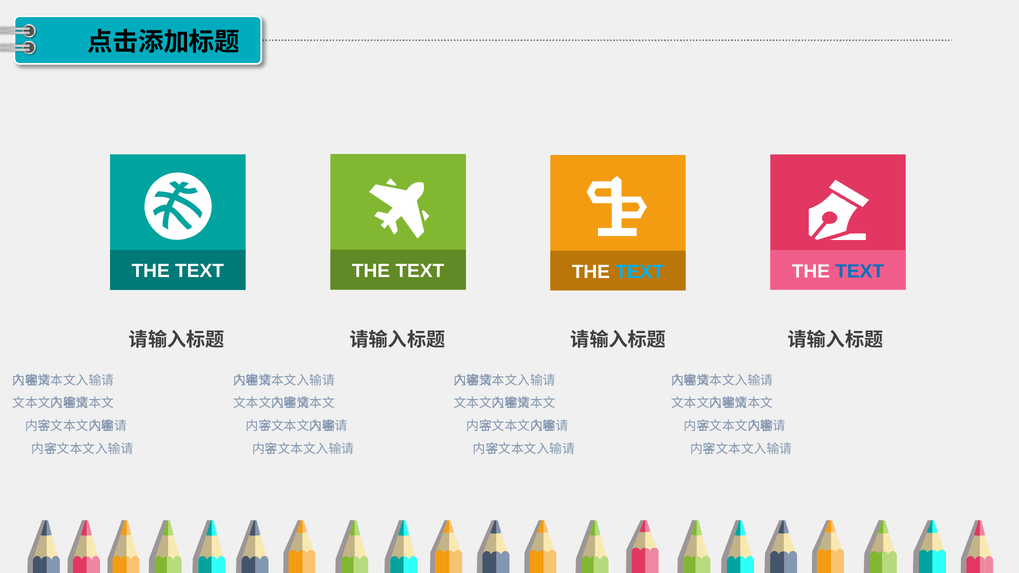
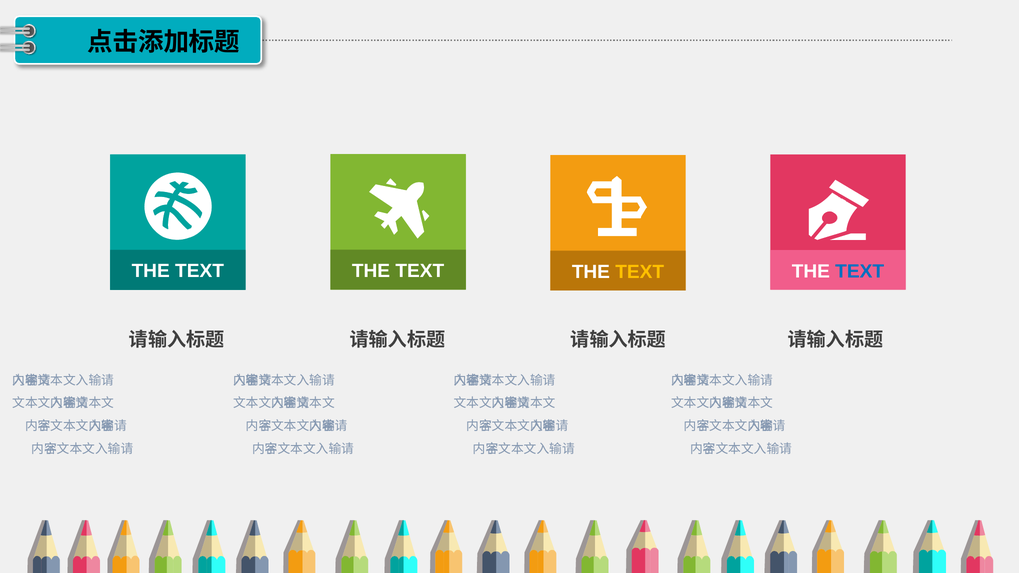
TEXT at (640, 272) colour: light blue -> yellow
